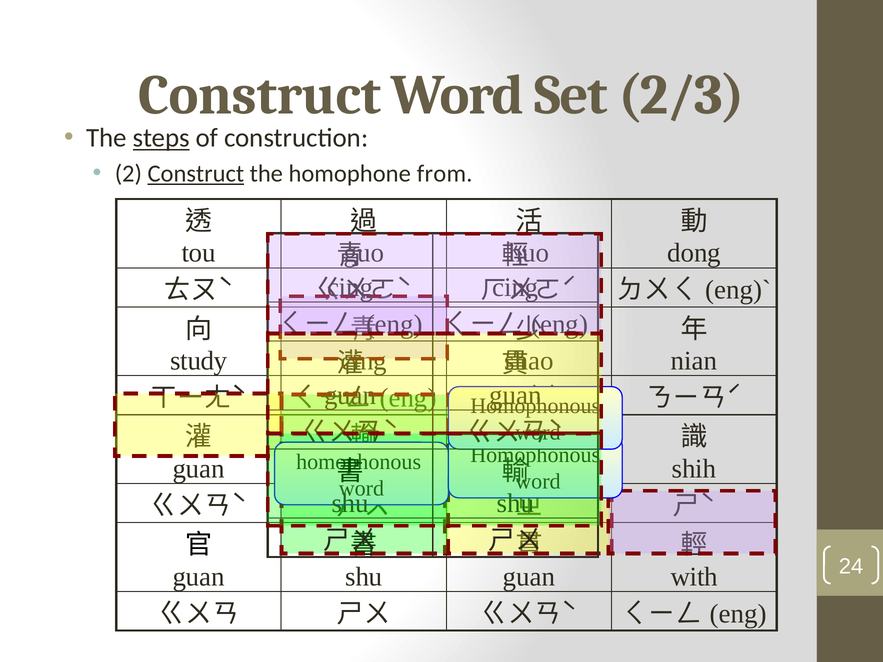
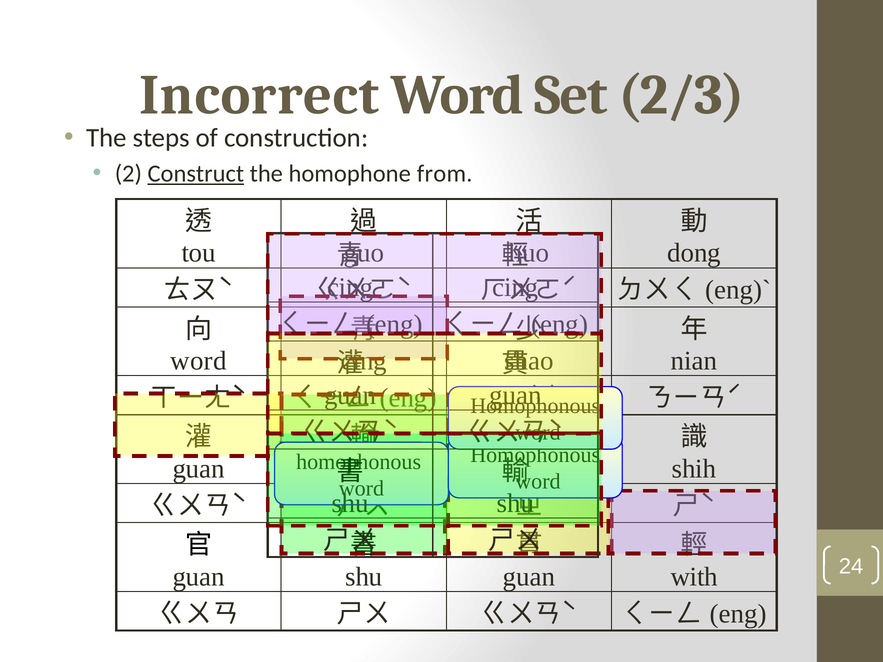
Construct at (260, 95): Construct -> Incorrect
steps underline: present -> none
study at (199, 361): study -> word
